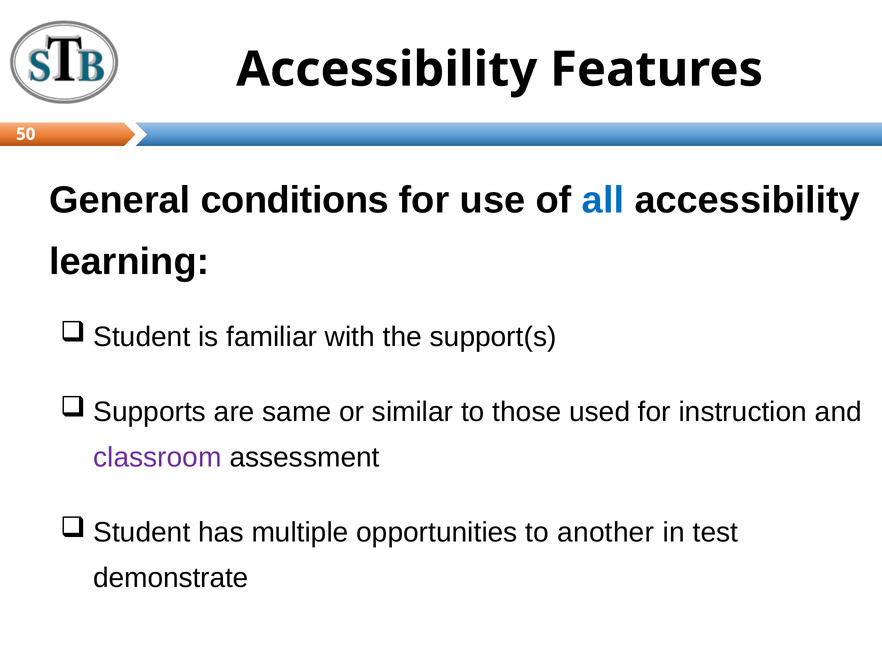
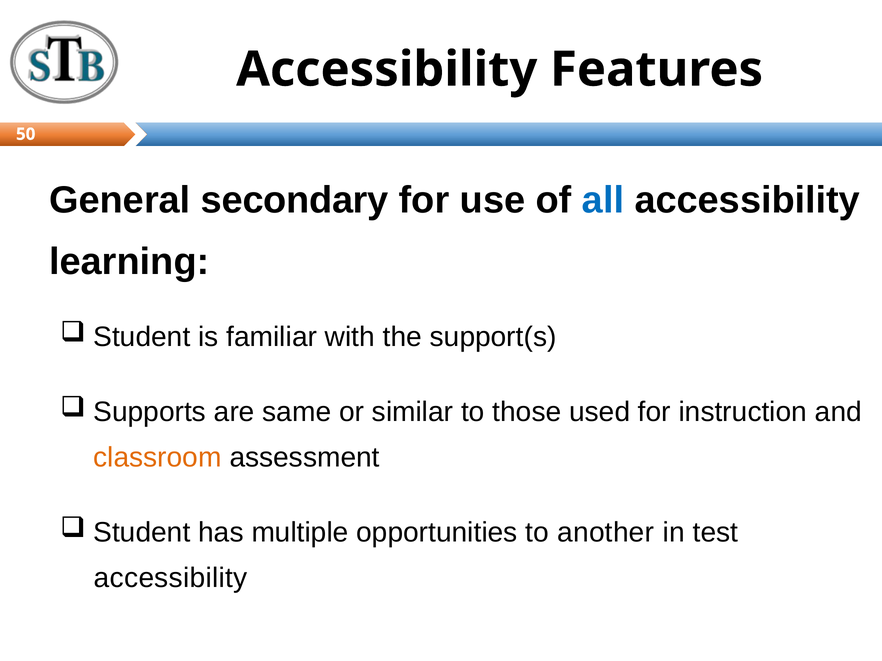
conditions: conditions -> secondary
classroom colour: purple -> orange
demonstrate at (171, 579): demonstrate -> accessibility
